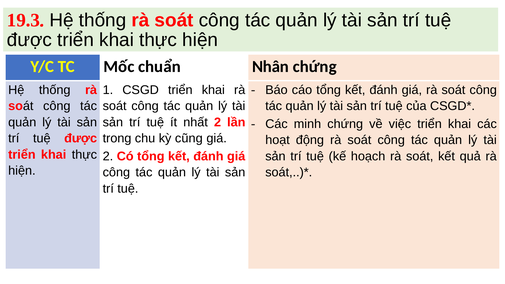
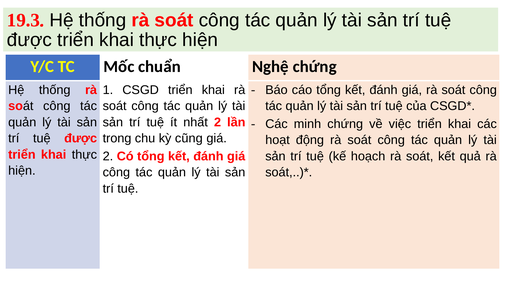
Nhân: Nhân -> Nghệ
